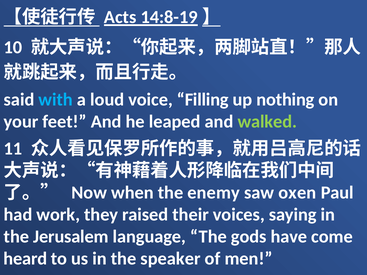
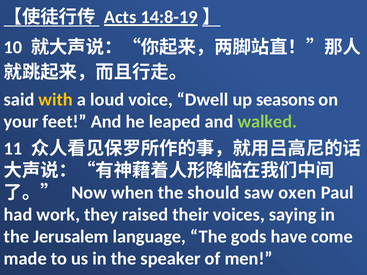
with colour: light blue -> yellow
Filling: Filling -> Dwell
nothing: nothing -> seasons
enemy: enemy -> should
heard: heard -> made
